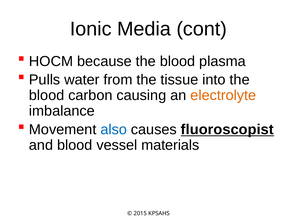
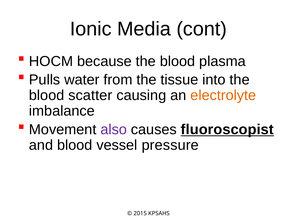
carbon: carbon -> scatter
also colour: blue -> purple
materials: materials -> pressure
